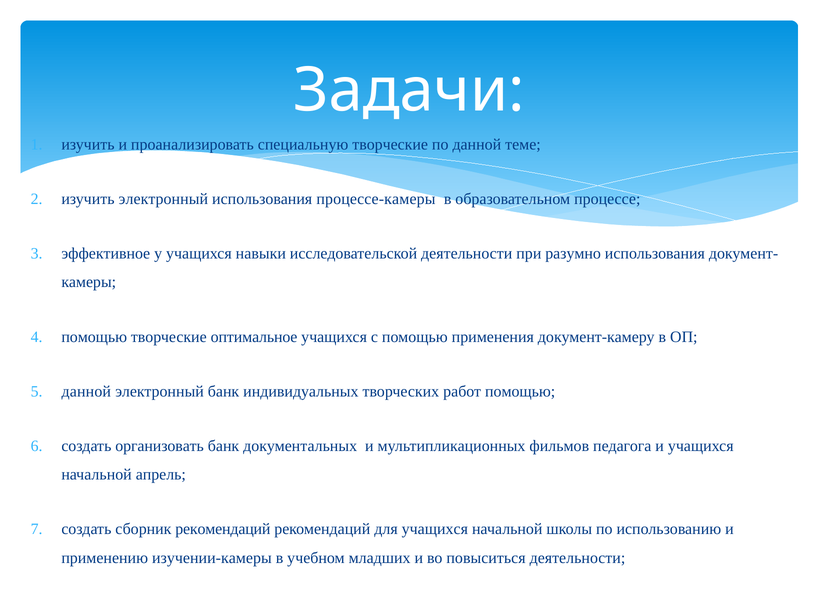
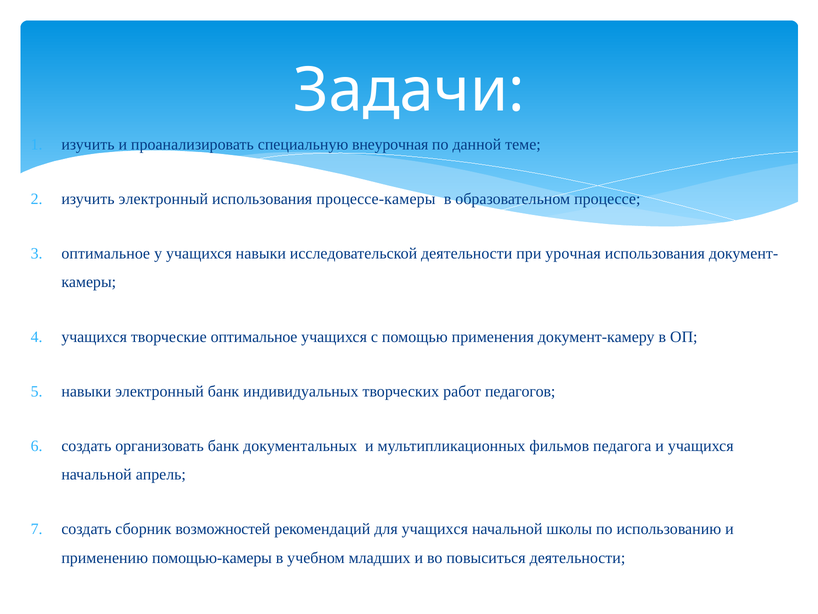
специальную творческие: творческие -> внеурочная
эффективное at (106, 253): эффективное -> оптимальное
разумно: разумно -> урочная
помощью at (94, 337): помощью -> учащихся
данной at (86, 391): данной -> навыки
работ помощью: помощью -> педагогов
сборник рекомендаций: рекомендаций -> возможностей
изучении-камеры: изучении-камеры -> помощью-камеры
